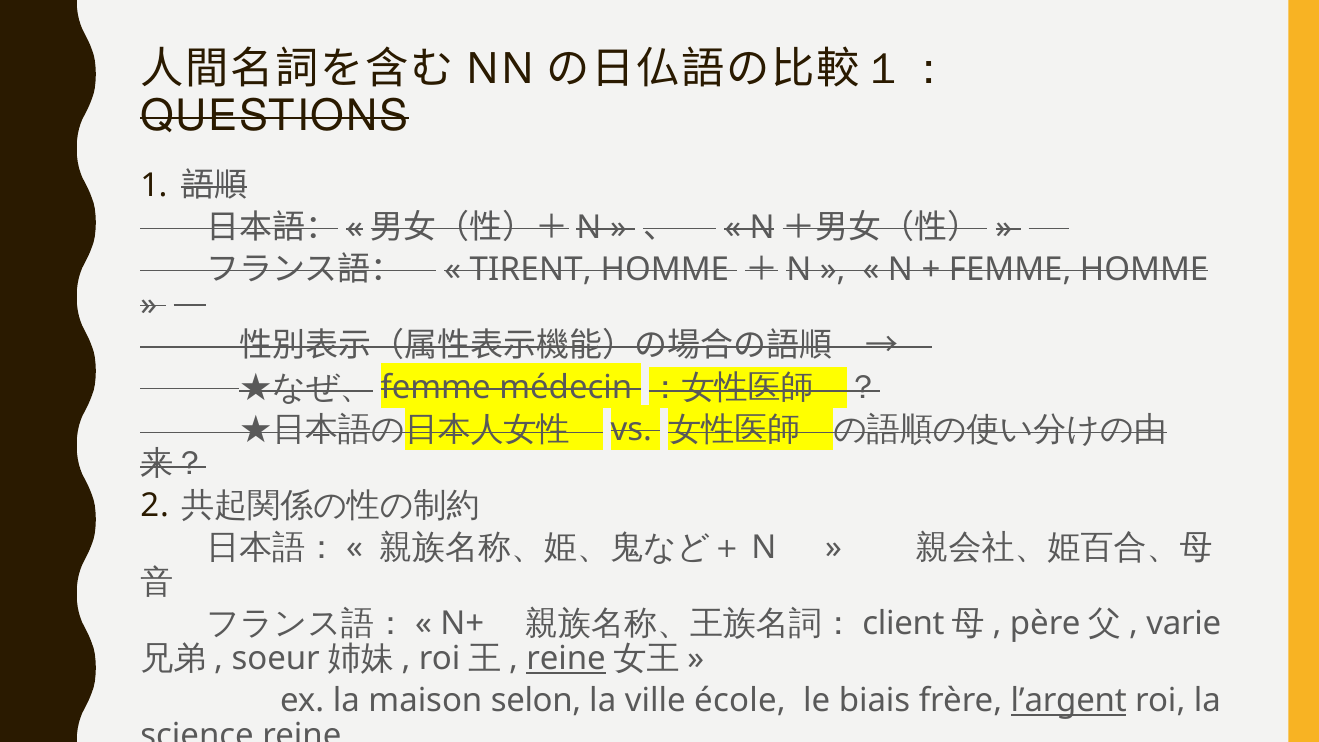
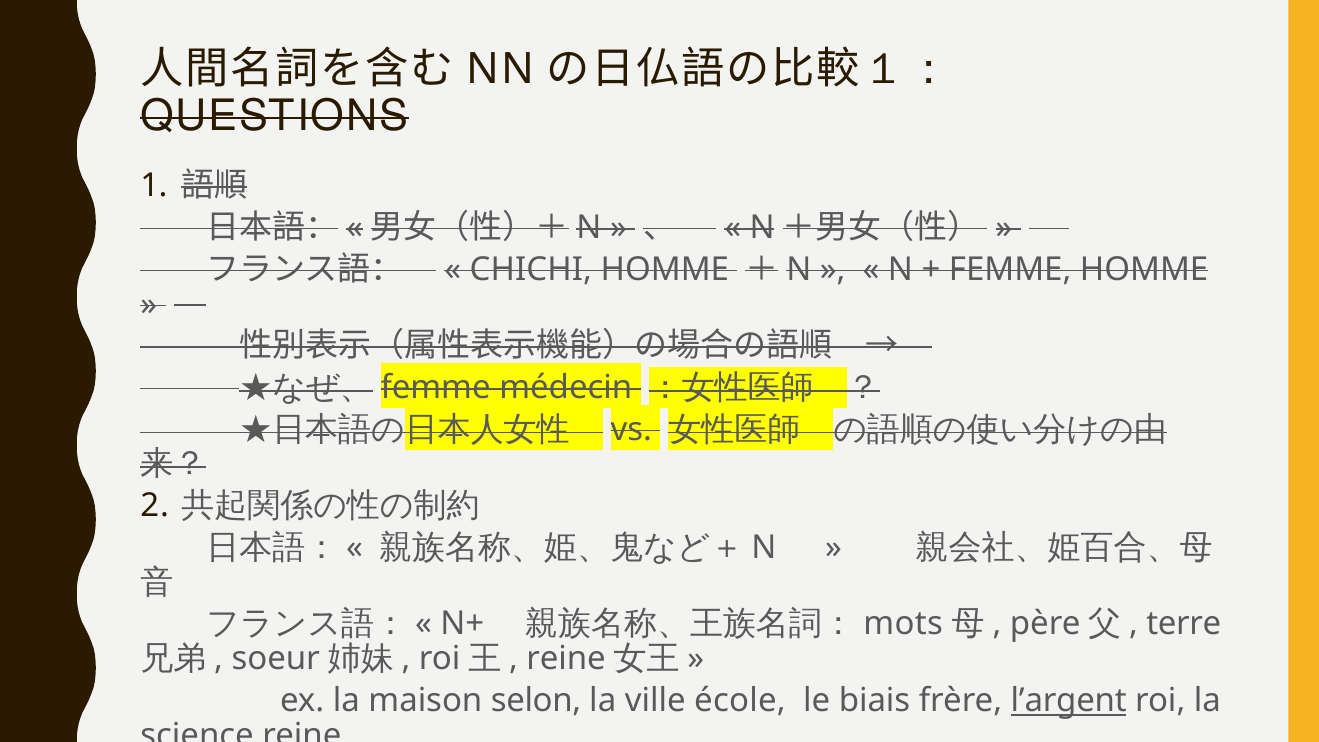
TIRENT: TIRENT -> CHICHI
client: client -> mots
varie: varie -> terre
reine at (566, 659) underline: present -> none
